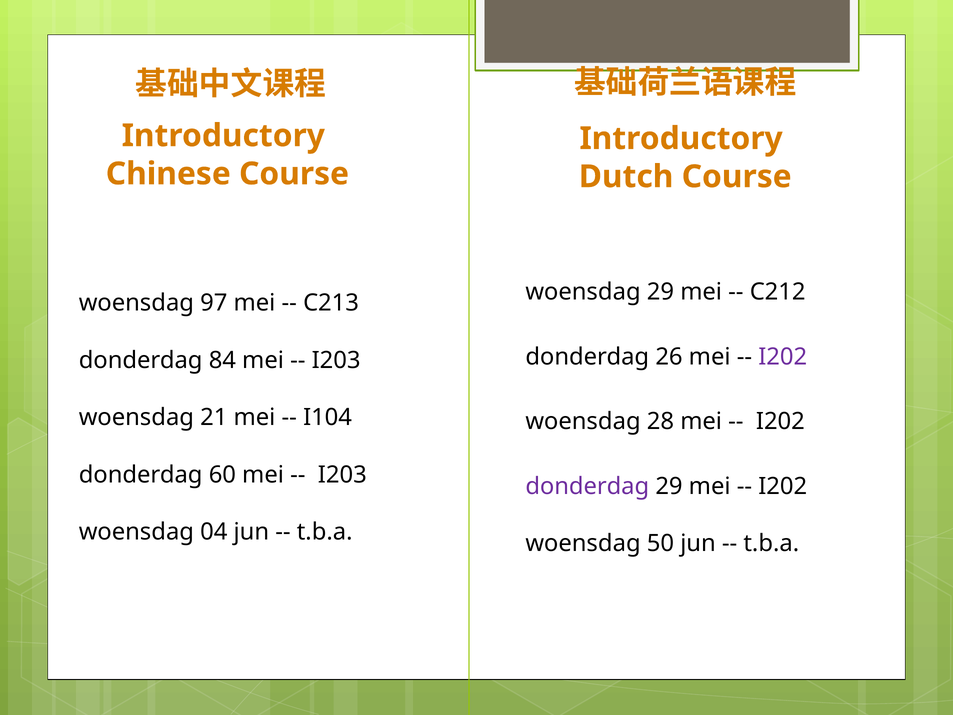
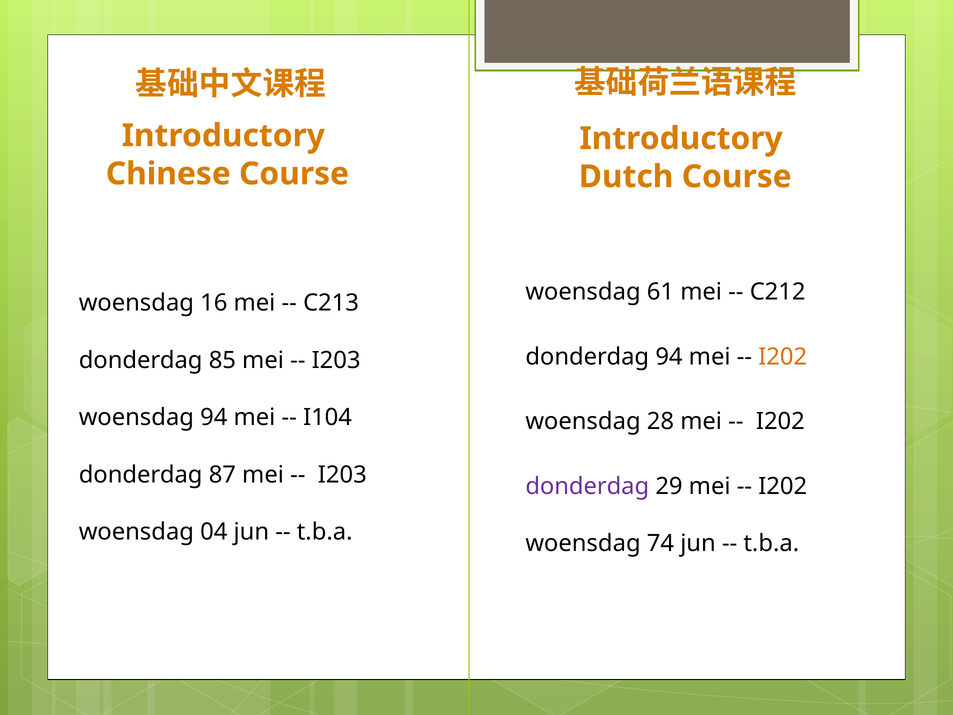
woensdag 29: 29 -> 61
97: 97 -> 16
donderdag 26: 26 -> 94
I202 at (783, 357) colour: purple -> orange
84: 84 -> 85
woensdag 21: 21 -> 94
60: 60 -> 87
50: 50 -> 74
